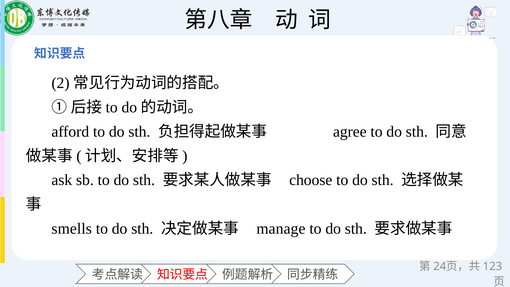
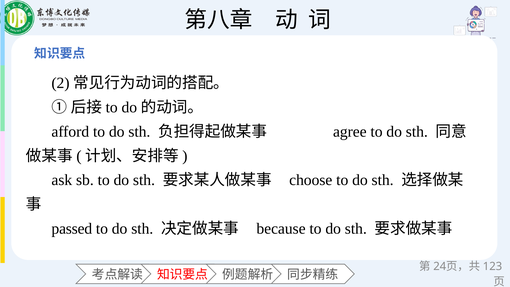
smells: smells -> passed
manage: manage -> because
